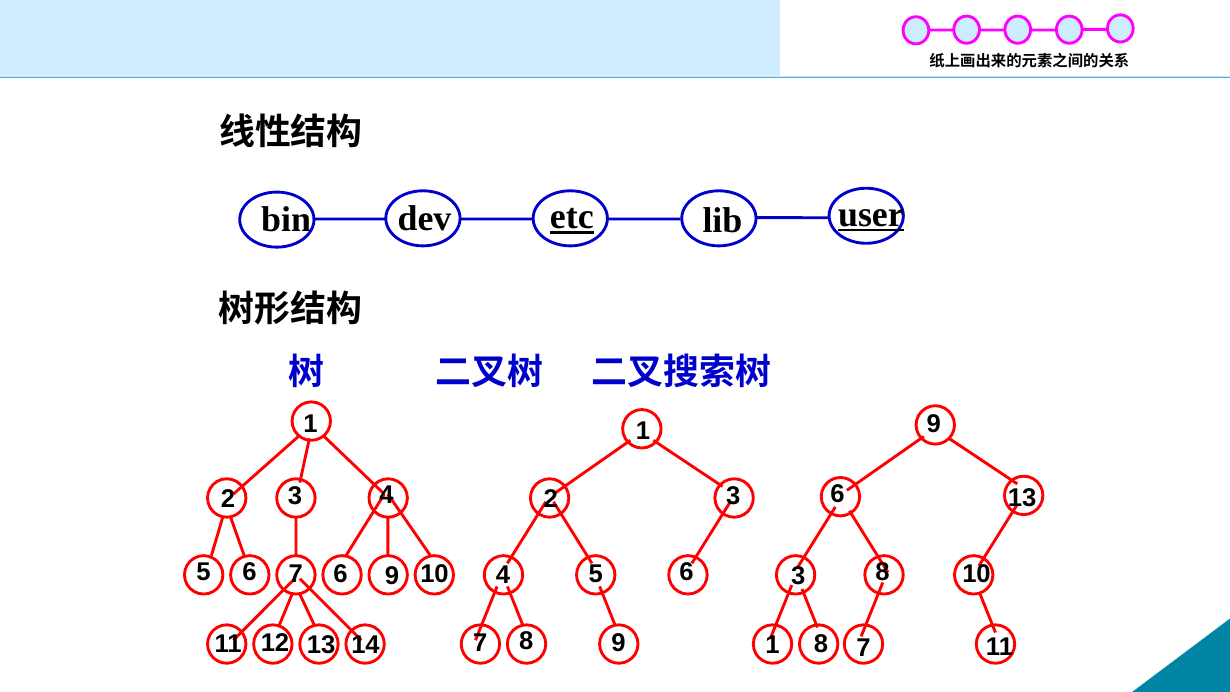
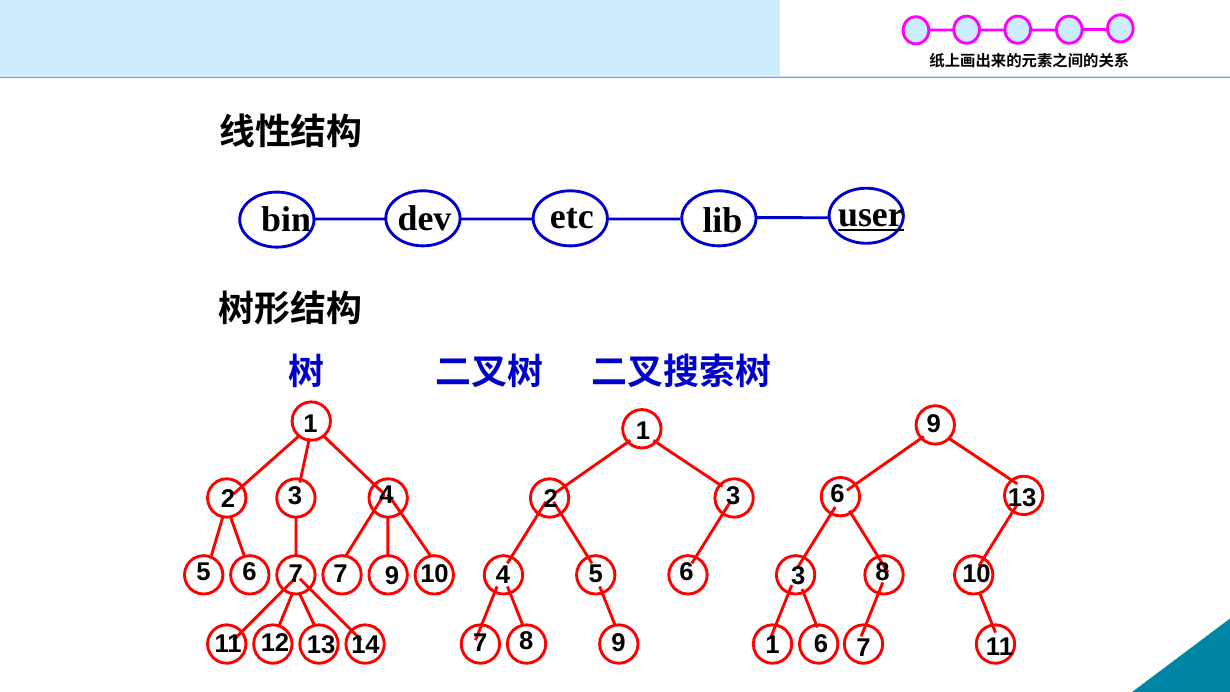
etc underline: present -> none
7 6: 6 -> 7
1 8: 8 -> 6
